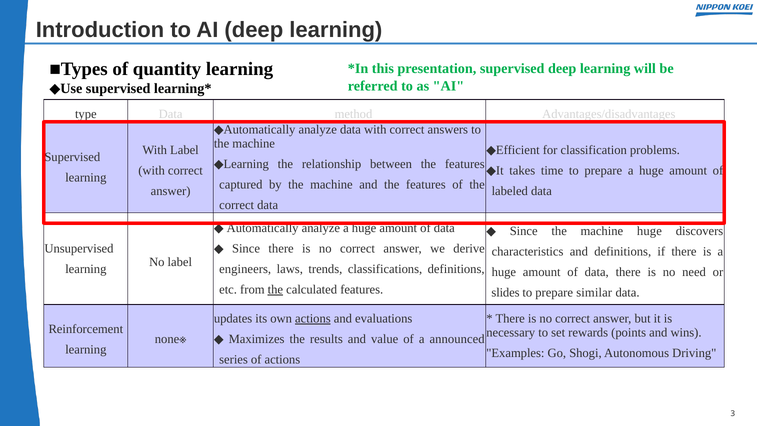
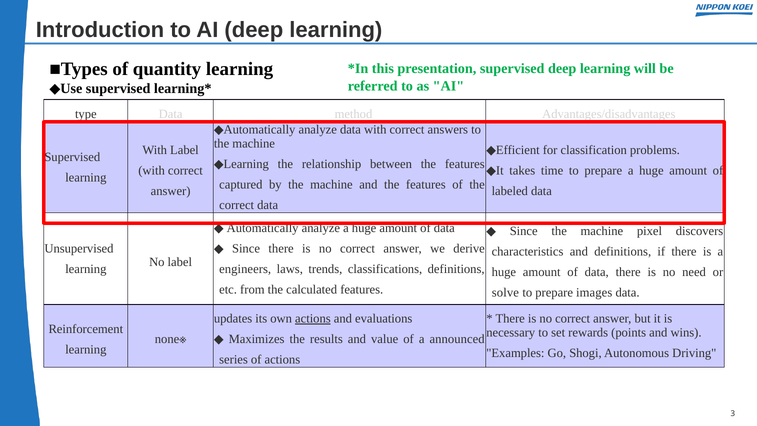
machine huge: huge -> pixel
the at (275, 289) underline: present -> none
slides: slides -> solve
similar: similar -> images
